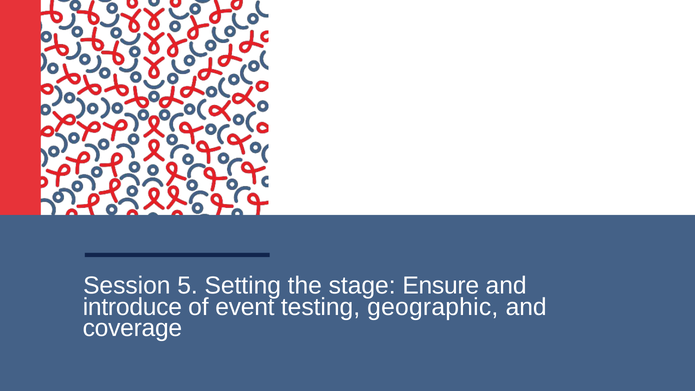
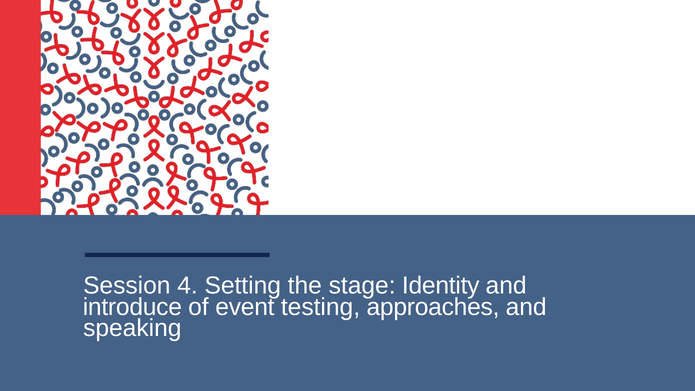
5: 5 -> 4
Ensure: Ensure -> Identity
geographic: geographic -> approaches
coverage: coverage -> speaking
